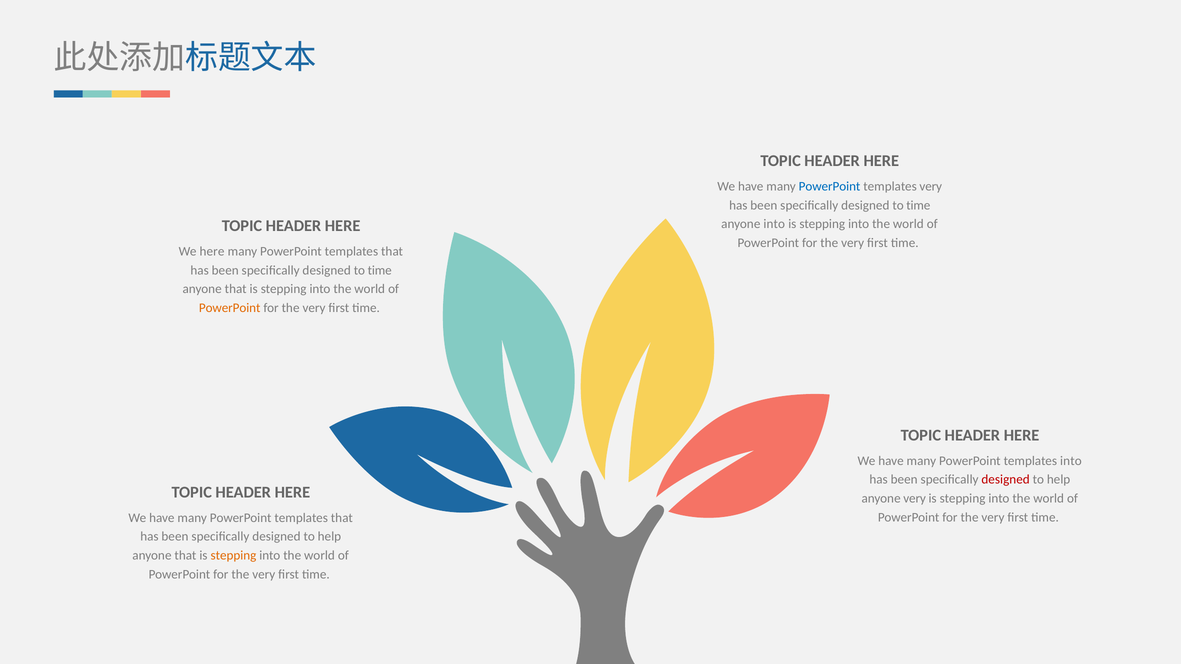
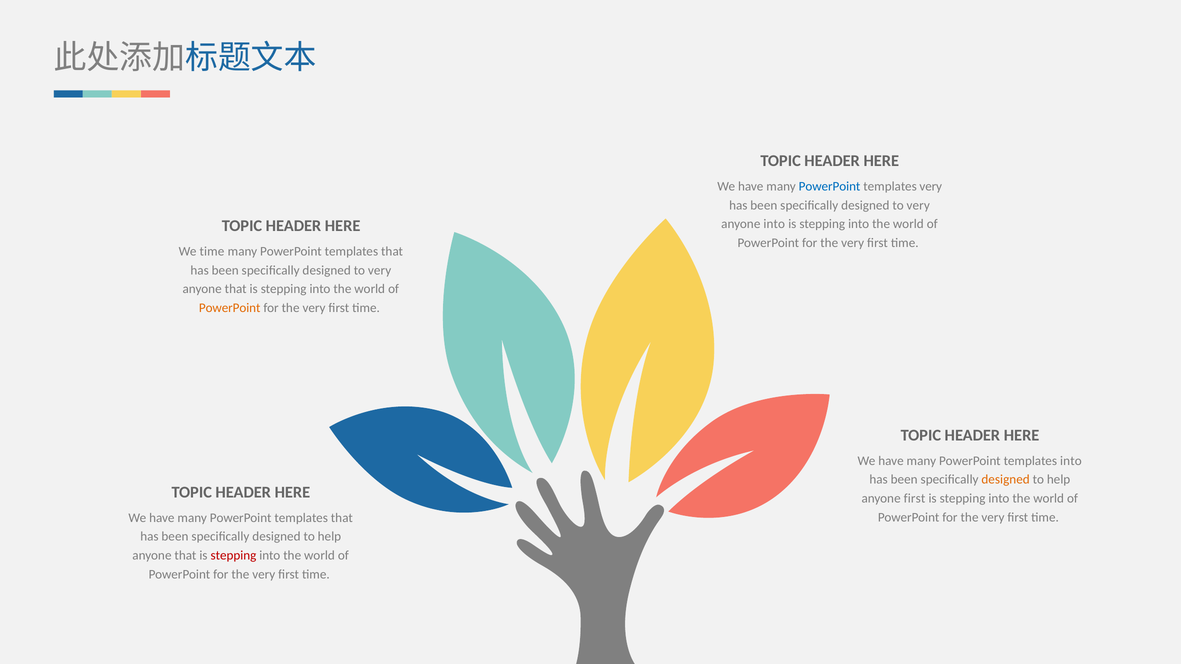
time at (918, 205): time -> very
We here: here -> time
time at (380, 270): time -> very
designed at (1006, 480) colour: red -> orange
anyone very: very -> first
stepping at (233, 556) colour: orange -> red
